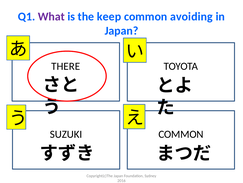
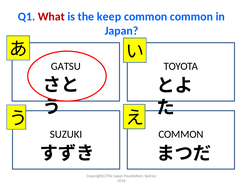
What colour: purple -> red
common avoiding: avoiding -> common
THERE: THERE -> GATSU
